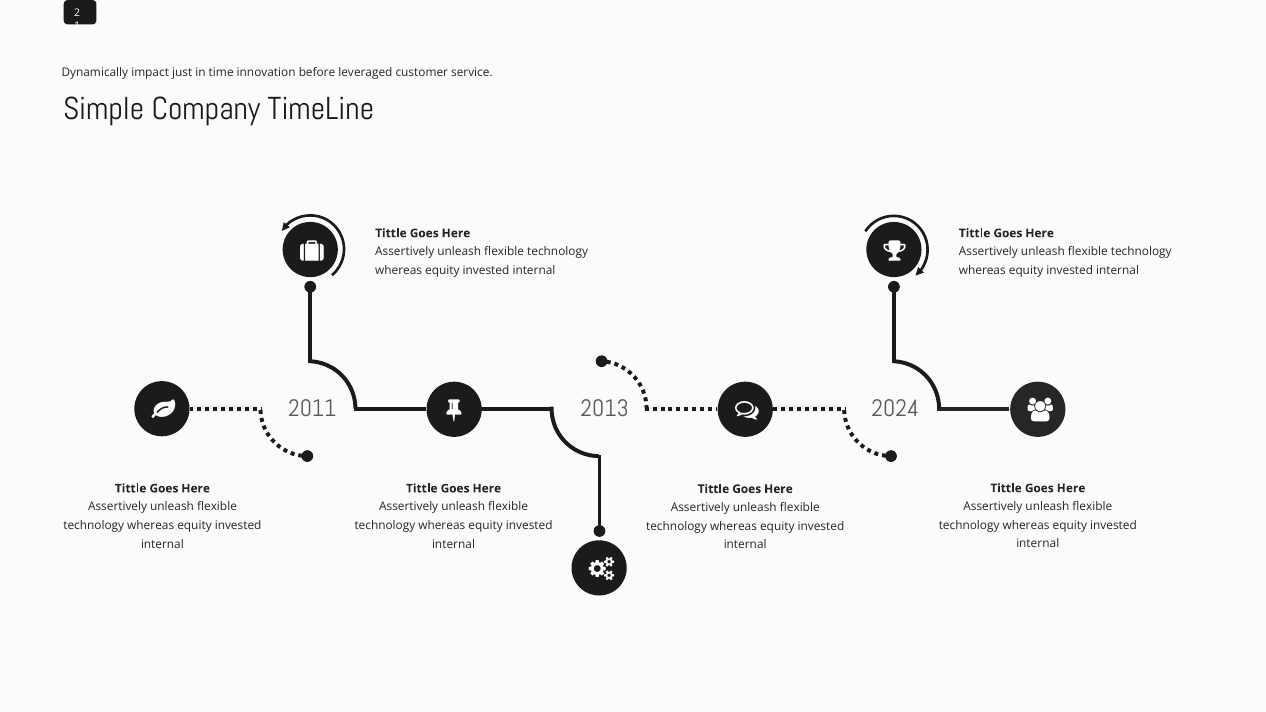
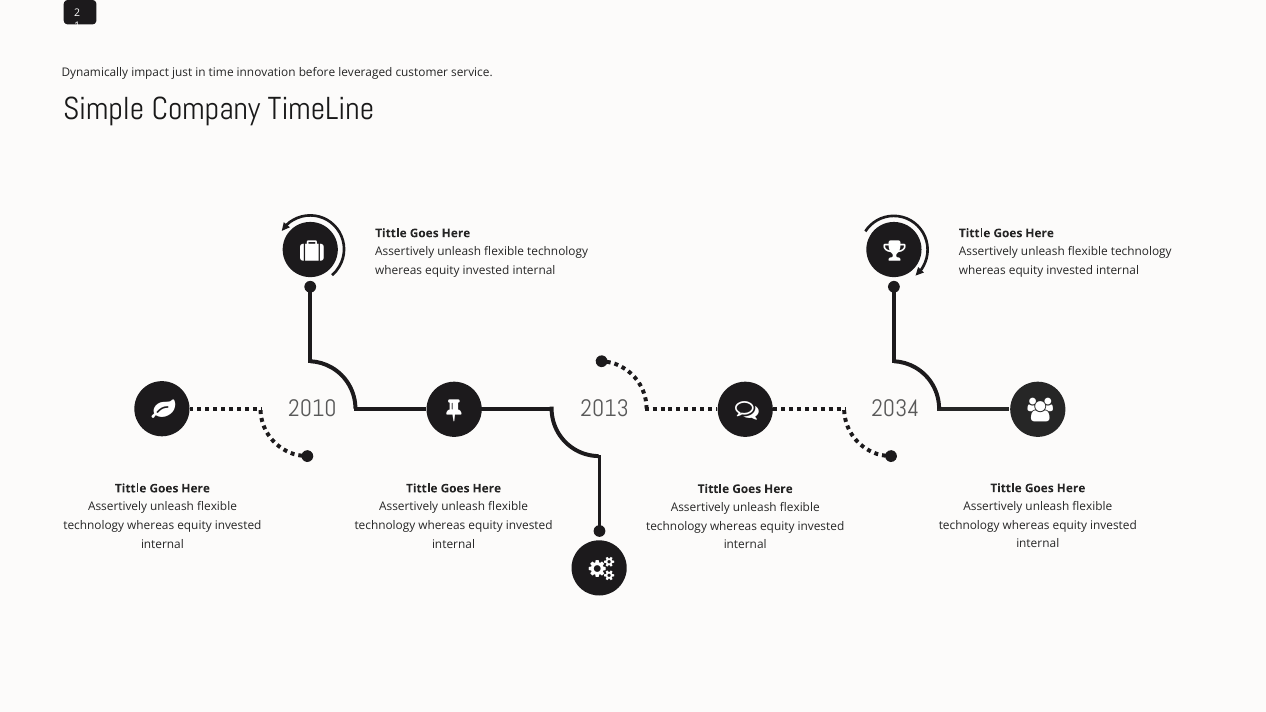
2011: 2011 -> 2010
2024: 2024 -> 2034
